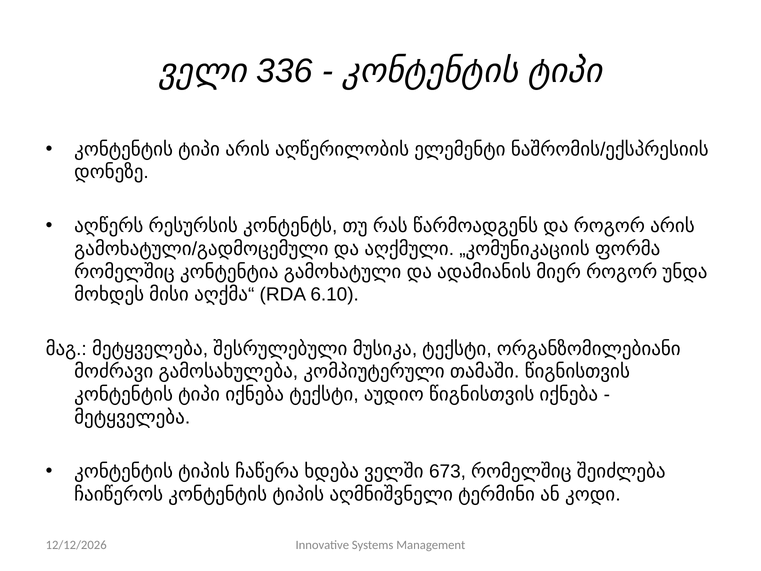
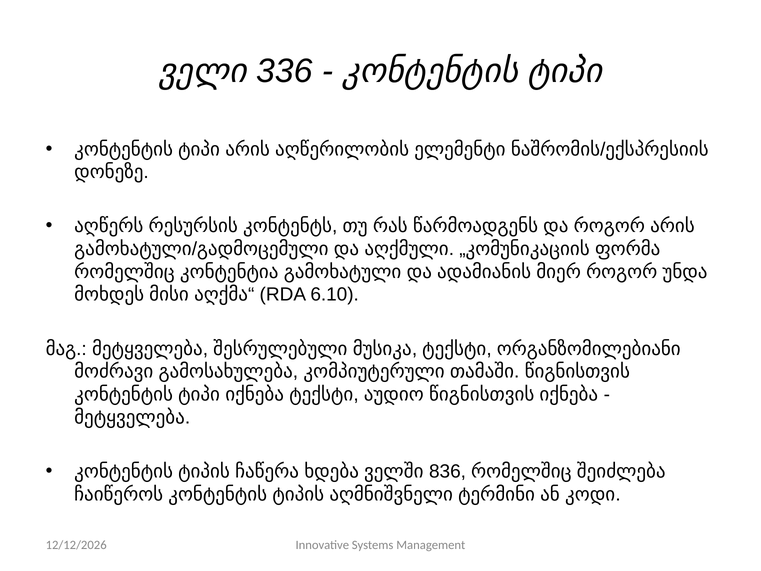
673: 673 -> 836
